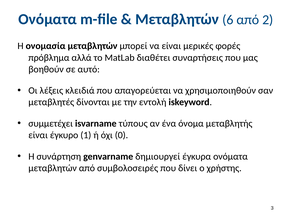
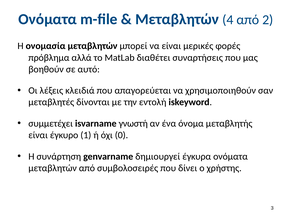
6: 6 -> 4
τύπους: τύπους -> γνωστή
